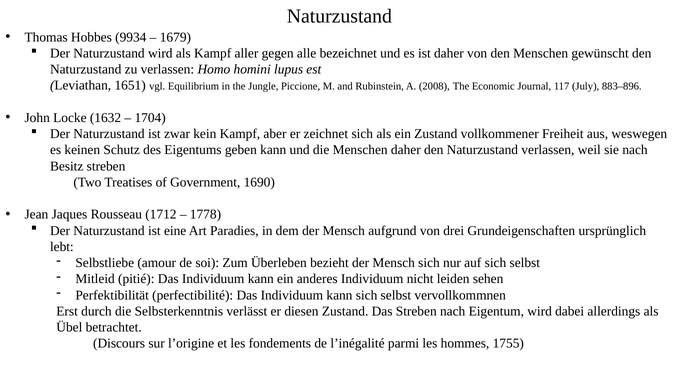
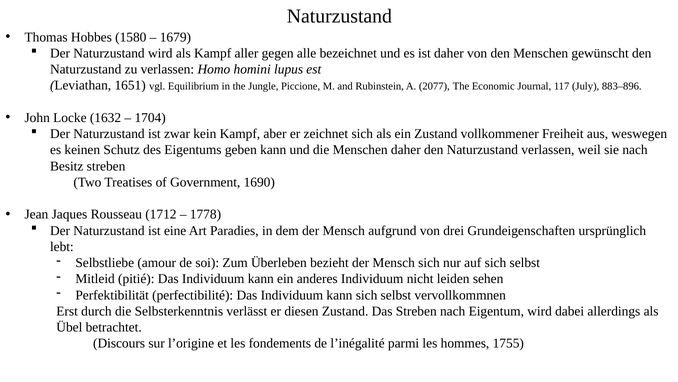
9934: 9934 -> 1580
2008: 2008 -> 2077
